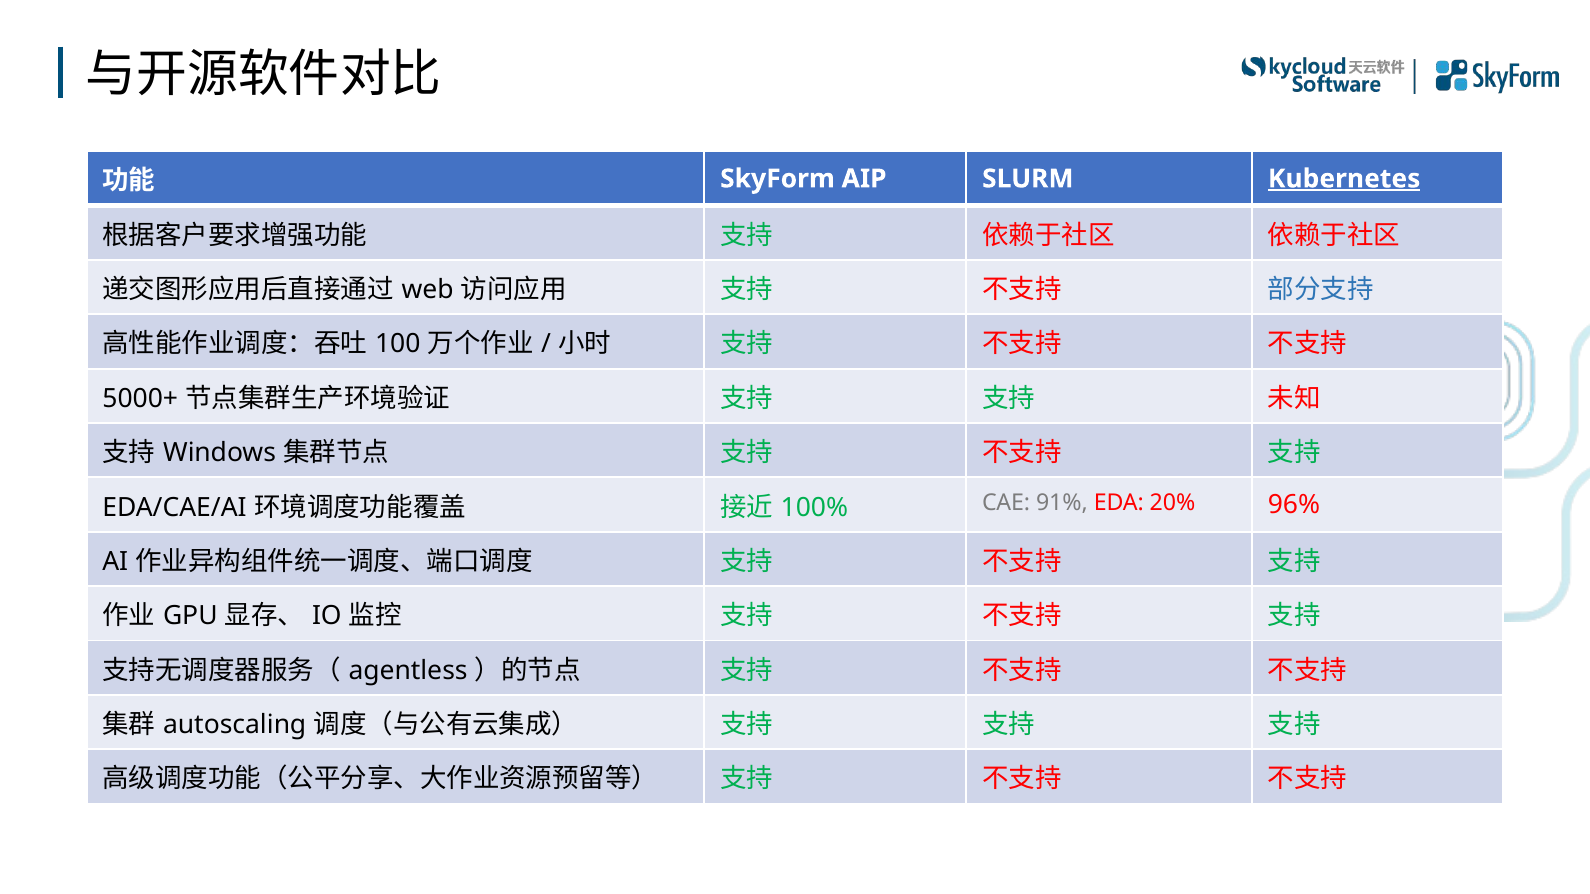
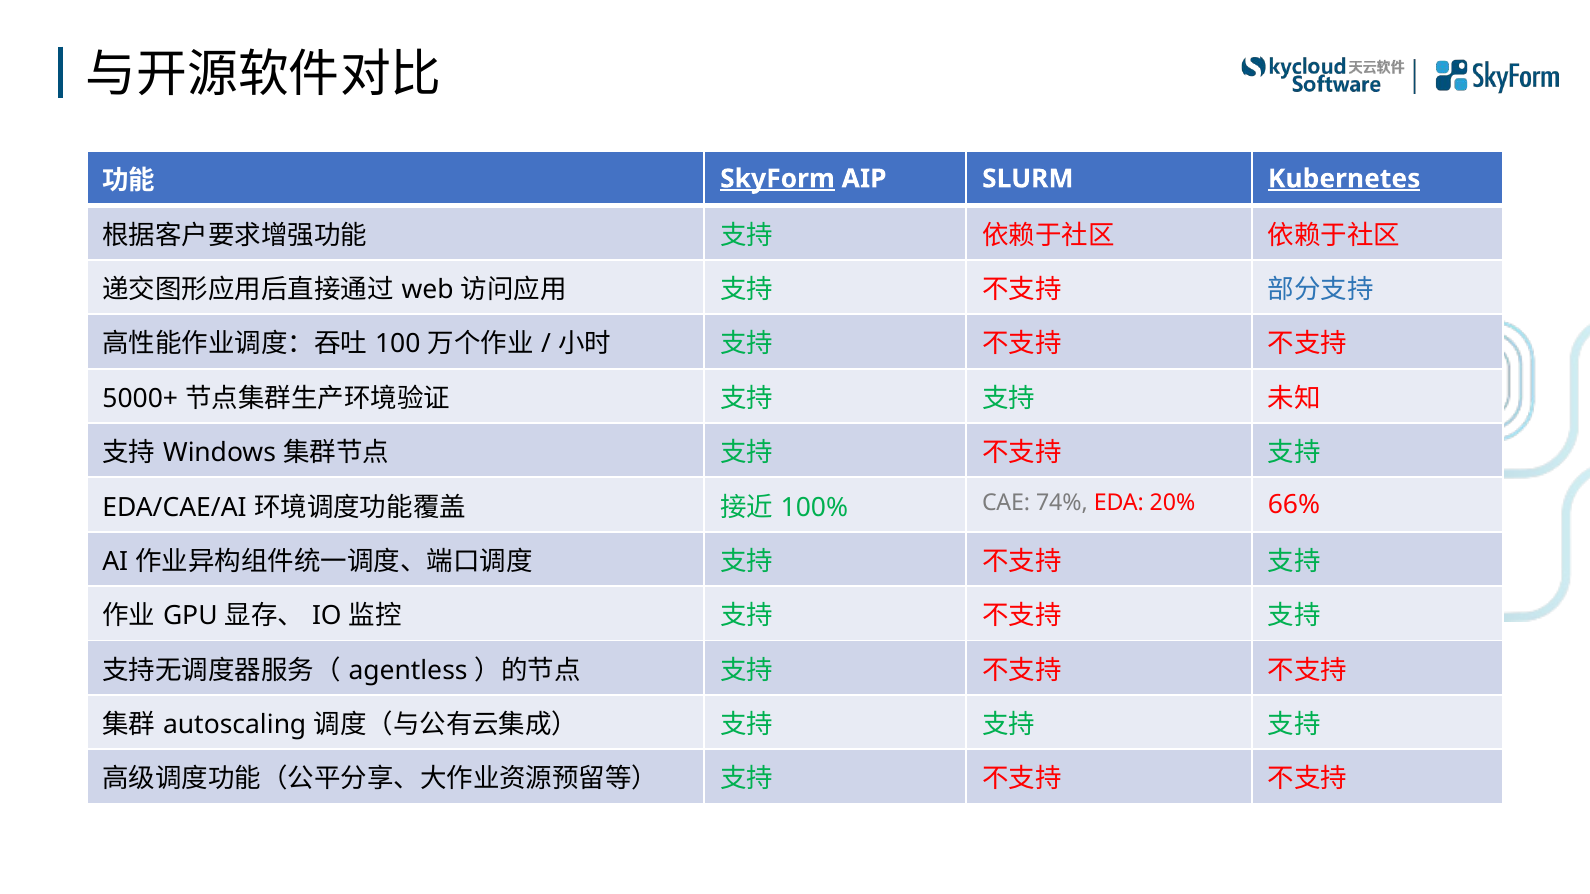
SkyForm underline: none -> present
91%: 91% -> 74%
96%: 96% -> 66%
